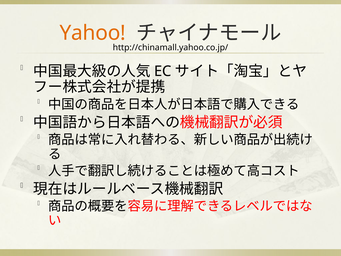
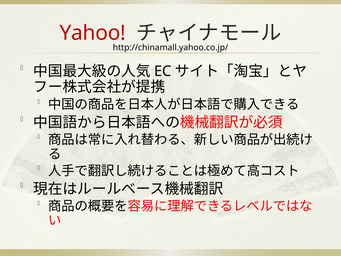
Yahoo colour: orange -> red
